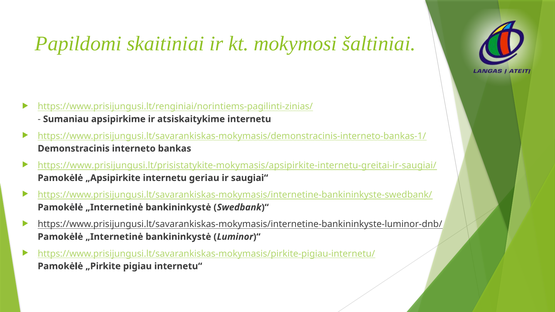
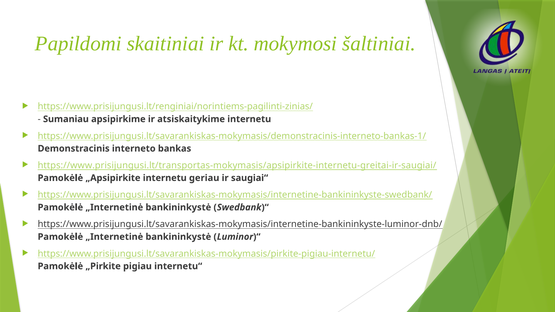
https://www.prisijungusi.lt/prisistatykite-mokymasis/apsipirkite-internetu-greitai-ir-saugiai/: https://www.prisijungusi.lt/prisistatykite-mokymasis/apsipirkite-internetu-greitai-ir-saugiai/ -> https://www.prisijungusi.lt/transportas-mokymasis/apsipirkite-internetu-greitai-ir-saugiai/
